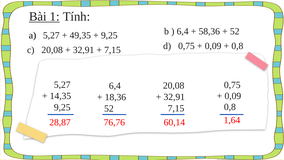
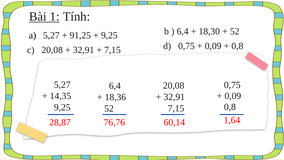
58,36: 58,36 -> 18,30
49,35: 49,35 -> 91,25
